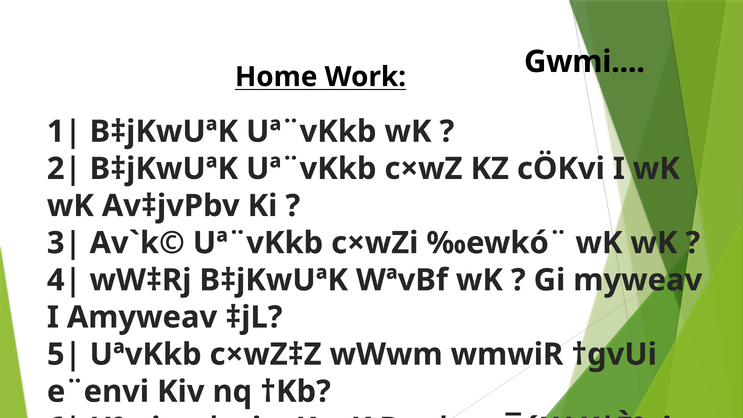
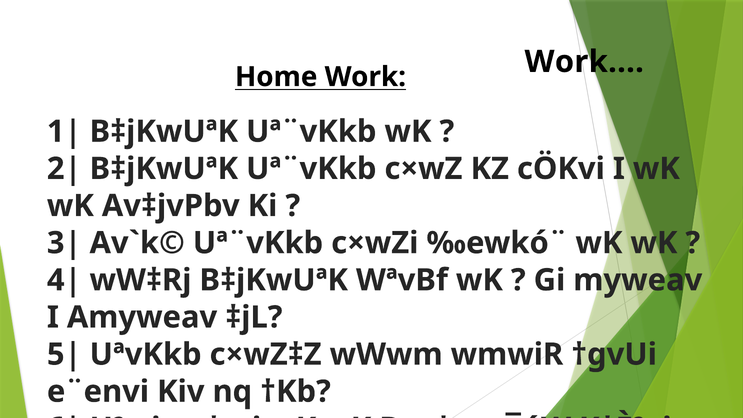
Work Gwmi: Gwmi -> Work
